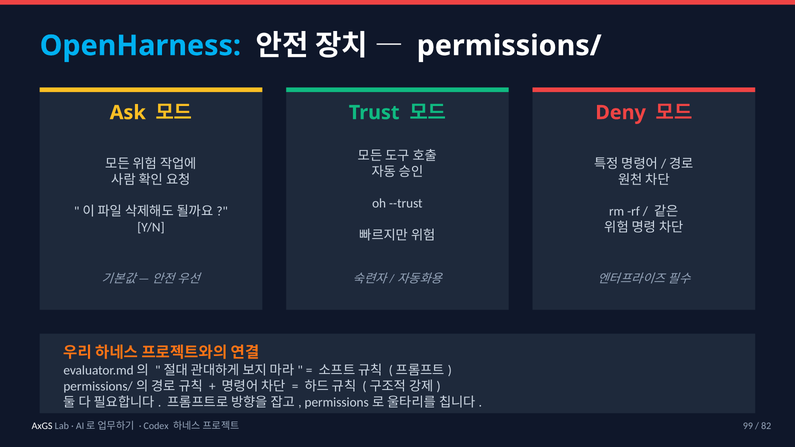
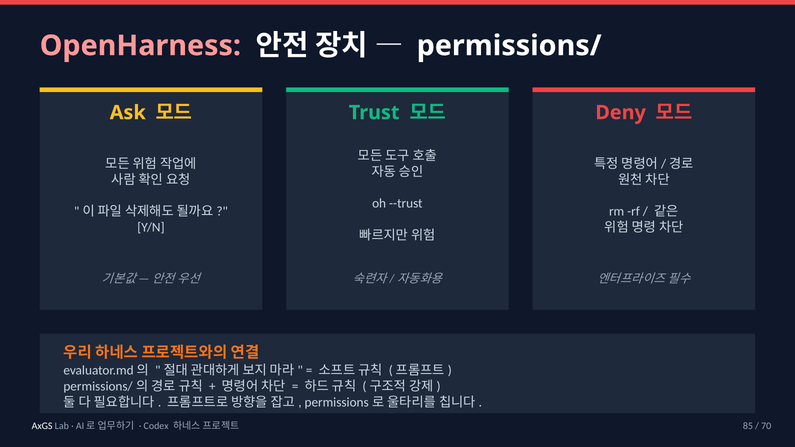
OpenHarness colour: light blue -> pink
99: 99 -> 85
82: 82 -> 70
